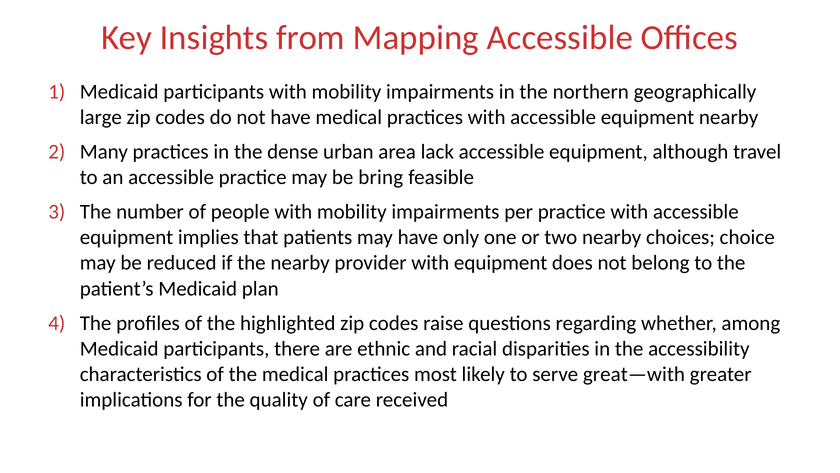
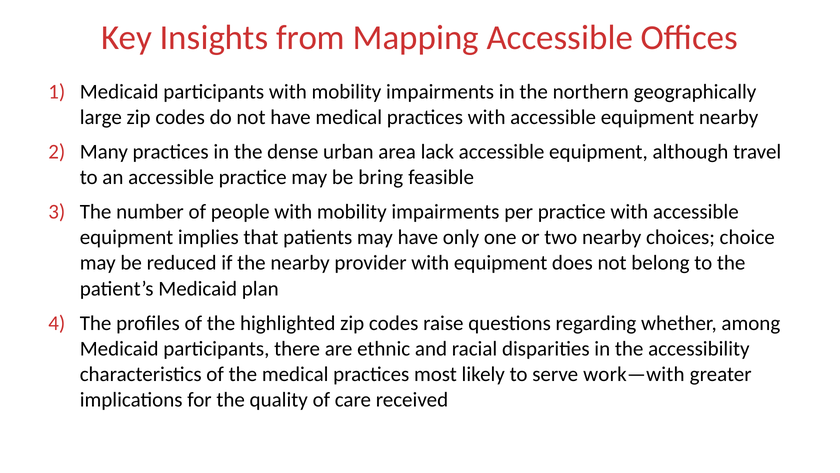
great—with: great—with -> work—with
